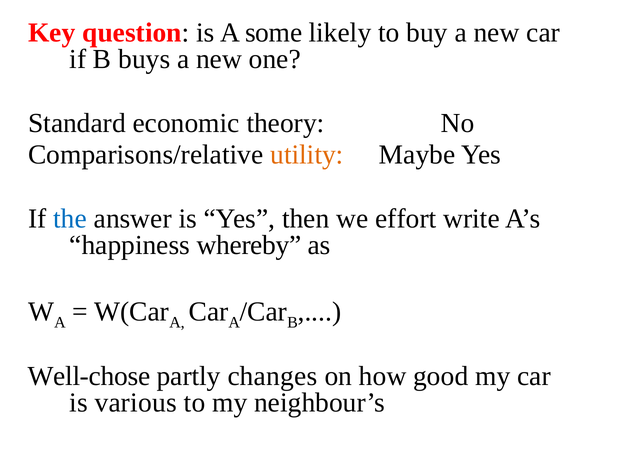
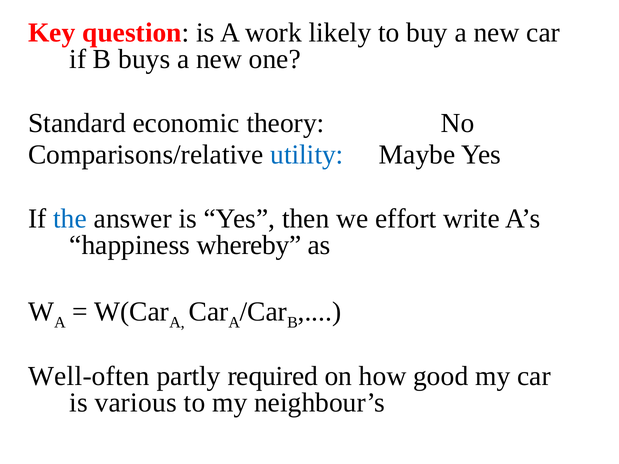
some: some -> work
utility colour: orange -> blue
Well-chose: Well-chose -> Well-often
changes: changes -> required
